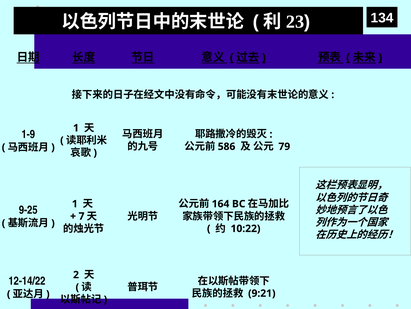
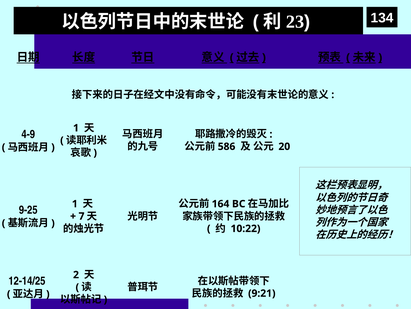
1-9: 1-9 -> 4-9
79: 79 -> 20
12-14/22: 12-14/22 -> 12-14/25
